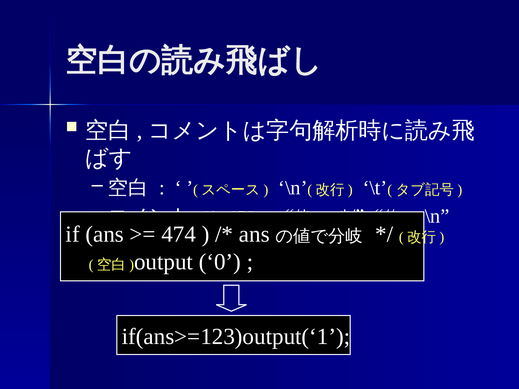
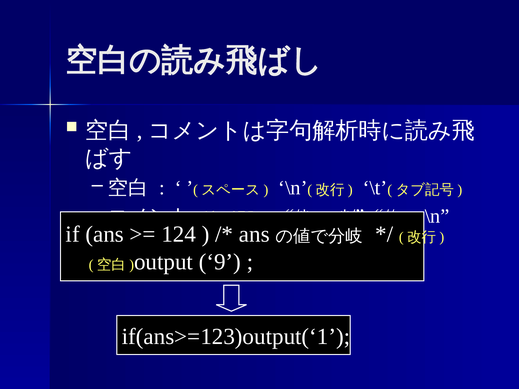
474: 474 -> 124
0: 0 -> 9
